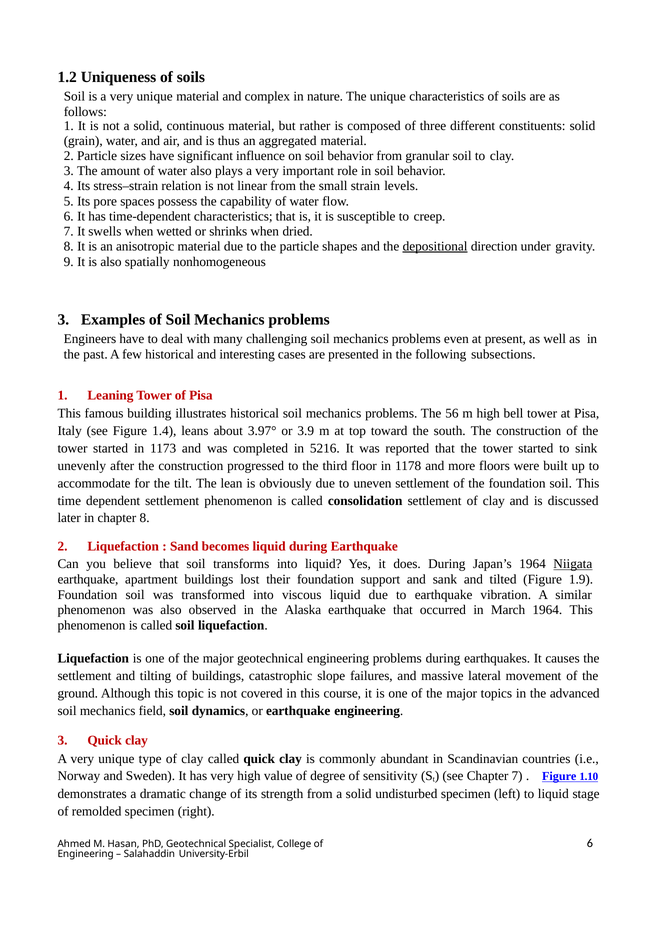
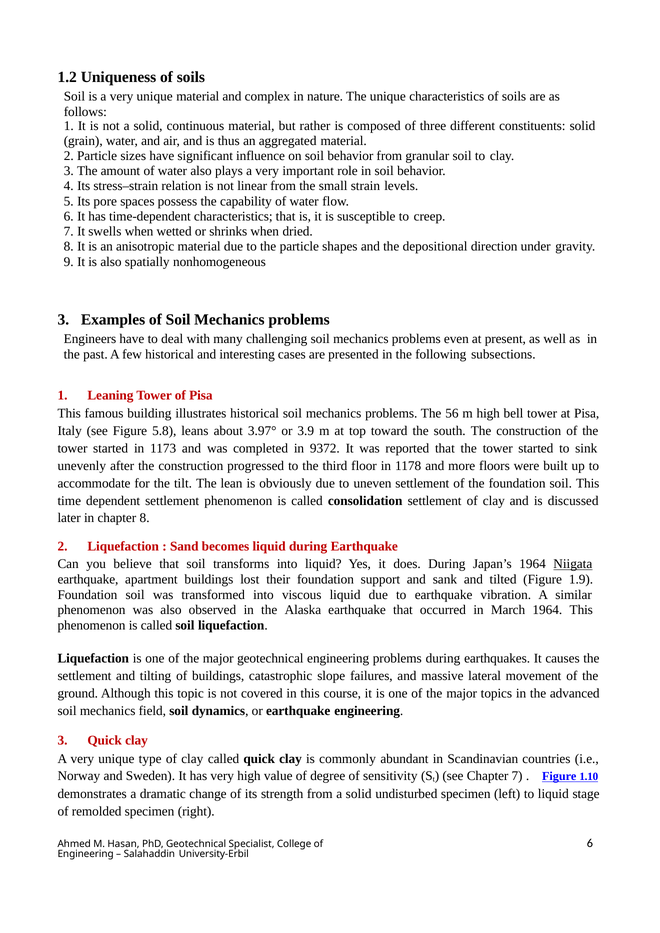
depositional underline: present -> none
1.4: 1.4 -> 5.8
5216: 5216 -> 9372
